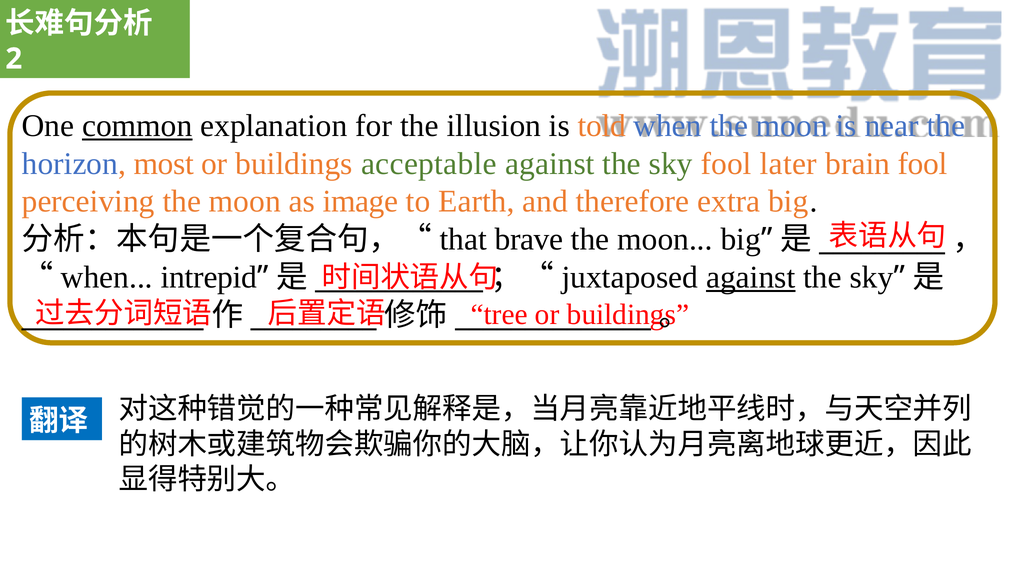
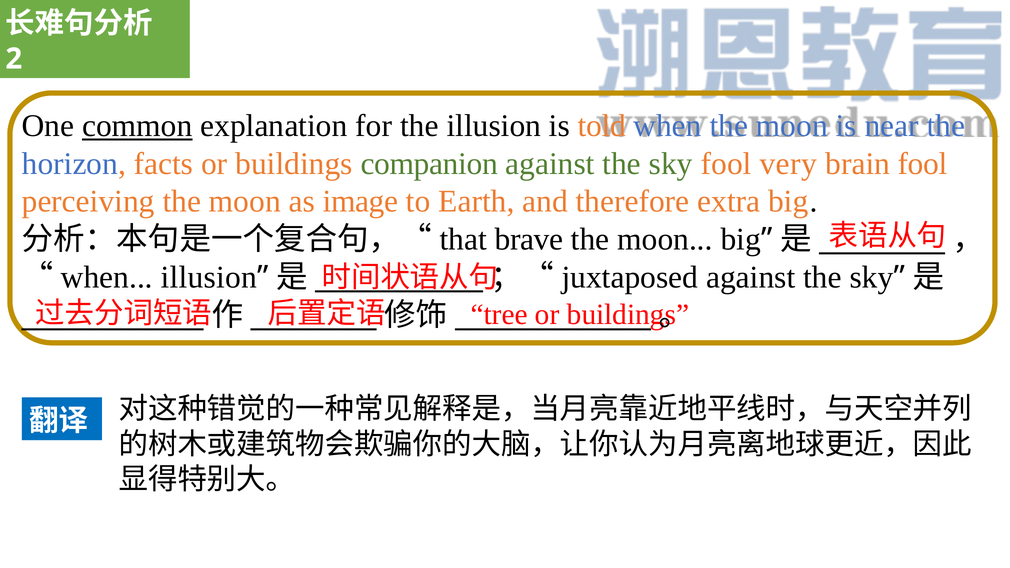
most: most -> facts
acceptable: acceptable -> companion
later: later -> very
when intrepid: intrepid -> illusion
against at (751, 277) underline: present -> none
